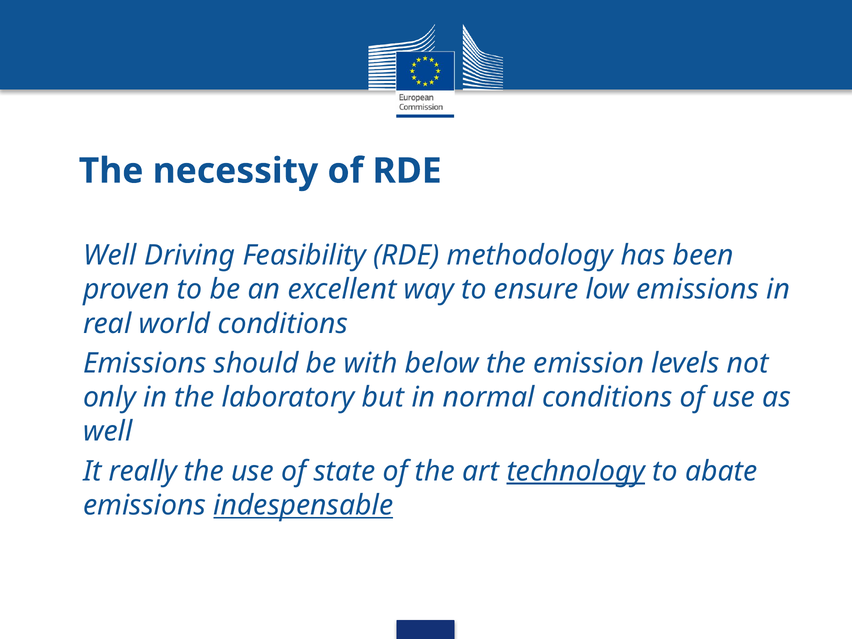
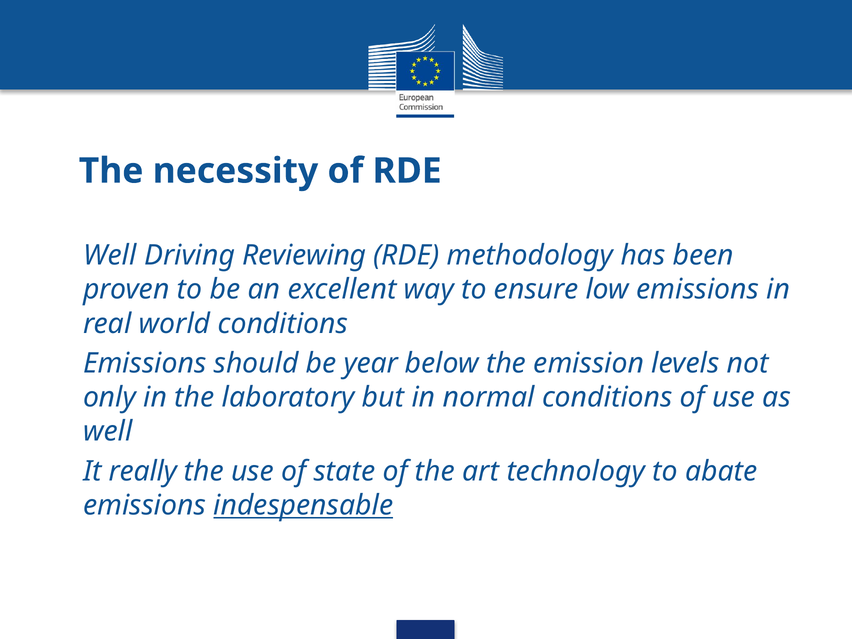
Feasibility: Feasibility -> Reviewing
with: with -> year
technology underline: present -> none
